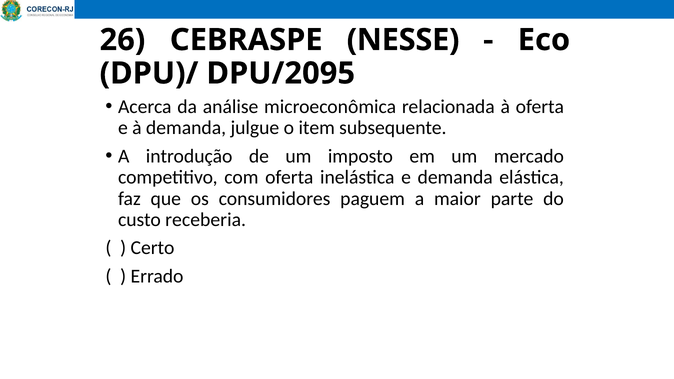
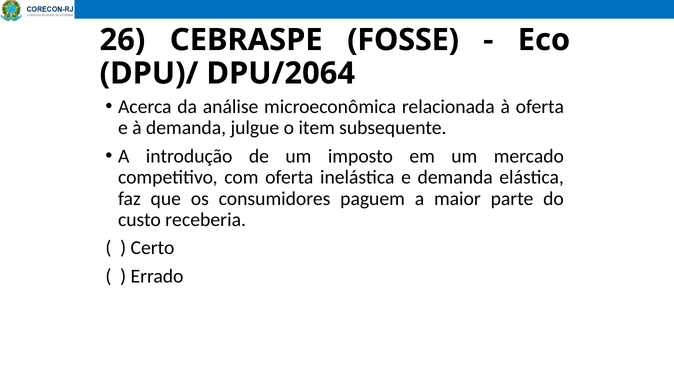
NESSE: NESSE -> FOSSE
DPU/2095: DPU/2095 -> DPU/2064
